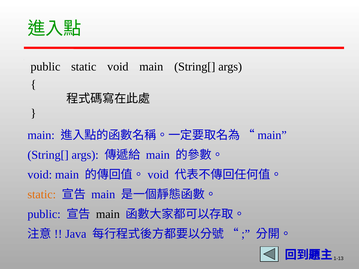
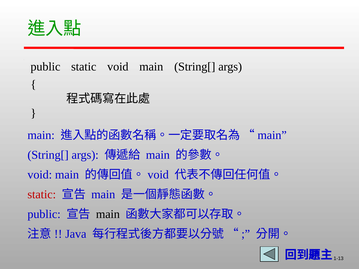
static at (42, 195) colour: orange -> red
